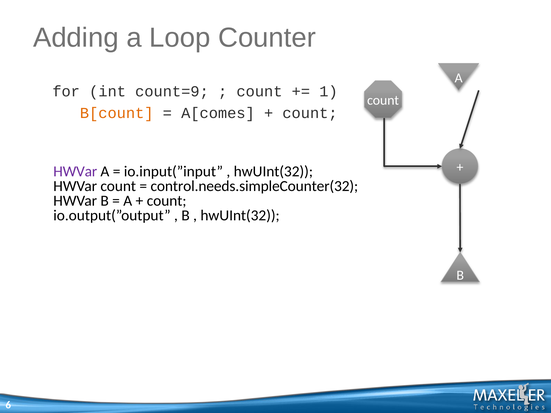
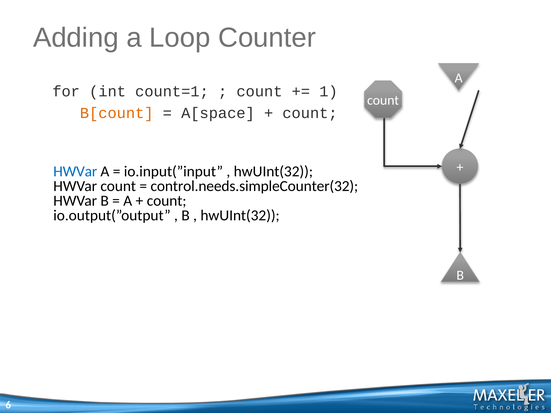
count=9: count=9 -> count=1
A[comes: A[comes -> A[space
HWVar at (75, 171) colour: purple -> blue
